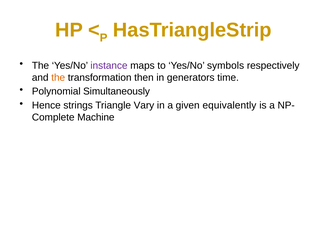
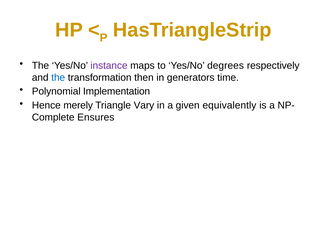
symbols: symbols -> degrees
the at (58, 78) colour: orange -> blue
Simultaneously: Simultaneously -> Implementation
strings: strings -> merely
Machine: Machine -> Ensures
